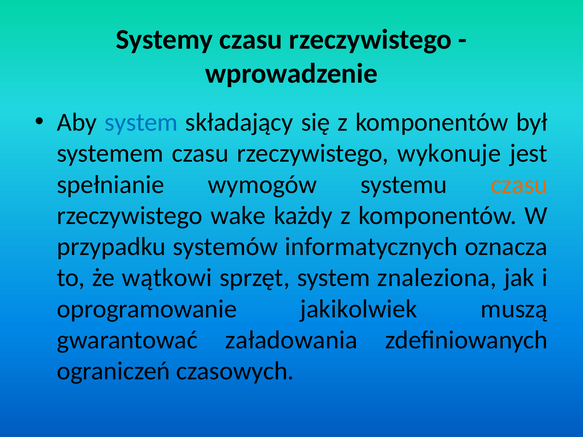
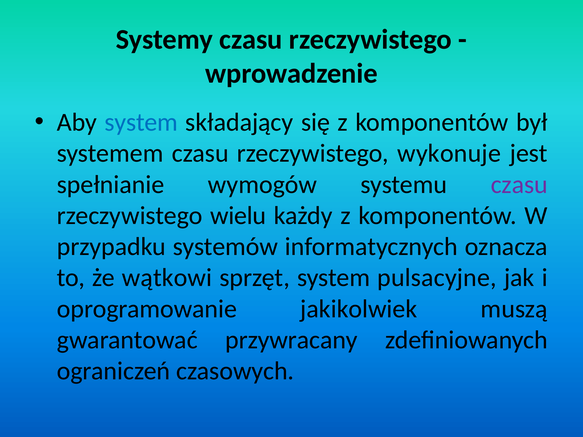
czasu at (519, 185) colour: orange -> purple
wake: wake -> wielu
znaleziona: znaleziona -> pulsacyjne
załadowania: załadowania -> przywracany
